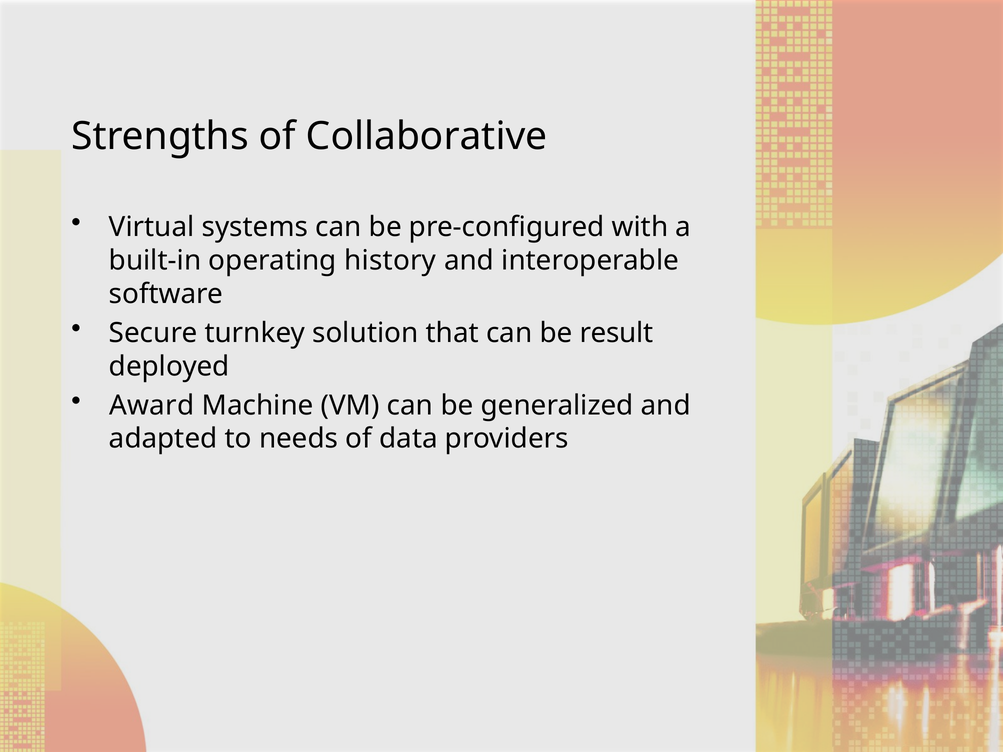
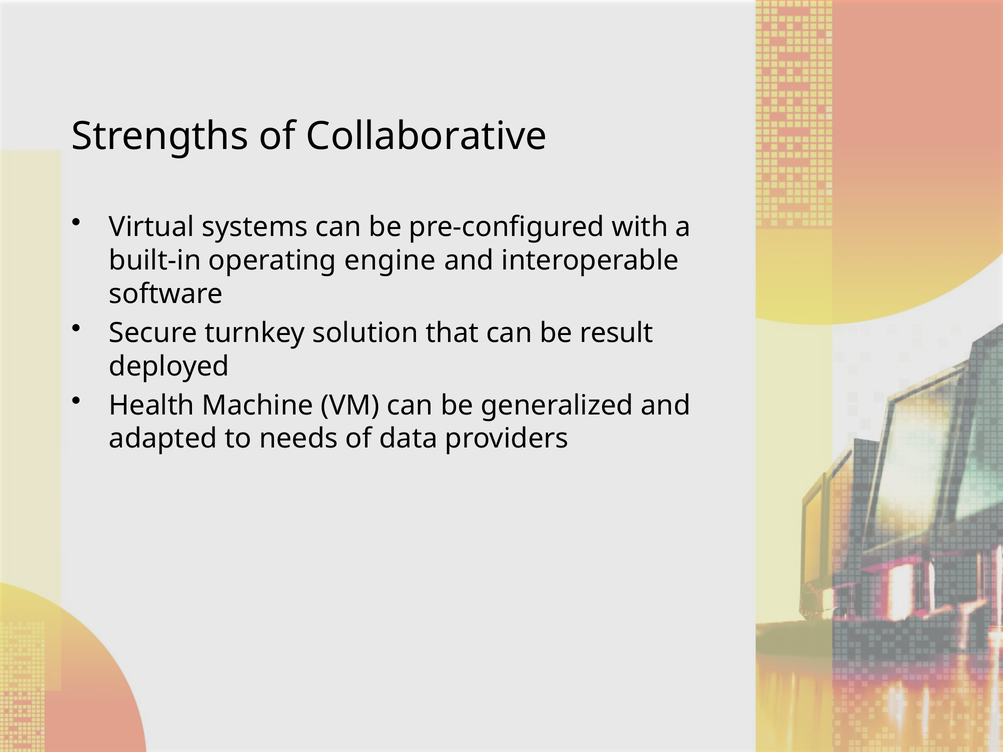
history: history -> engine
Award: Award -> Health
